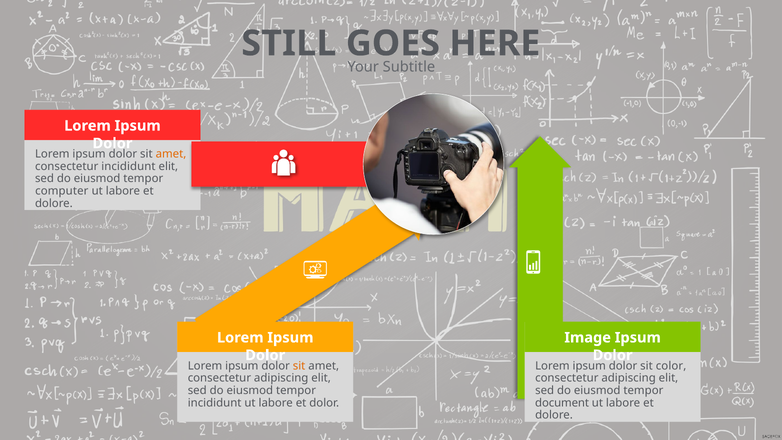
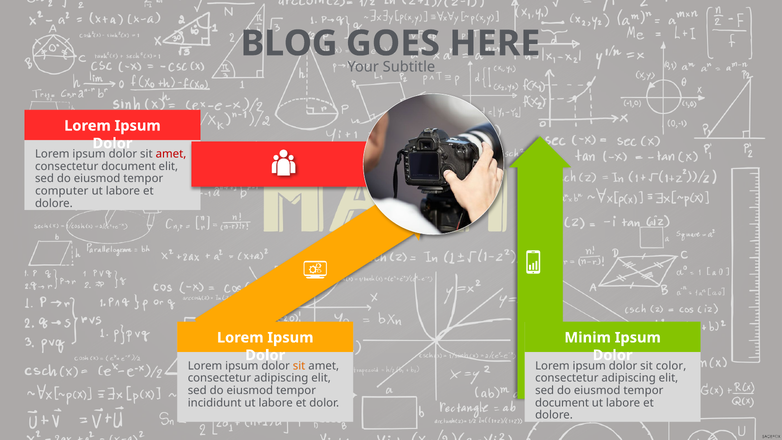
STILL: STILL -> BLOG
amet at (171, 154) colour: orange -> red
consectetur incididunt: incididunt -> document
Image: Image -> Minim
